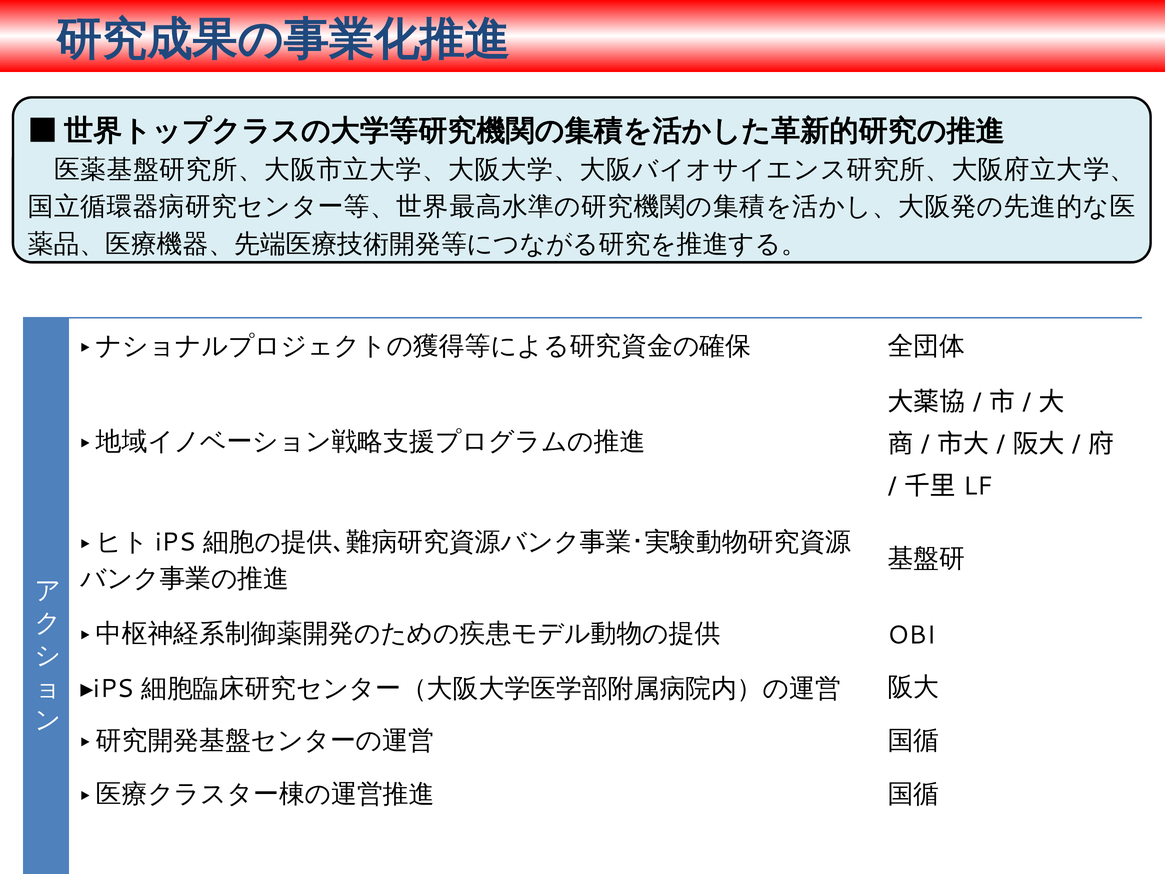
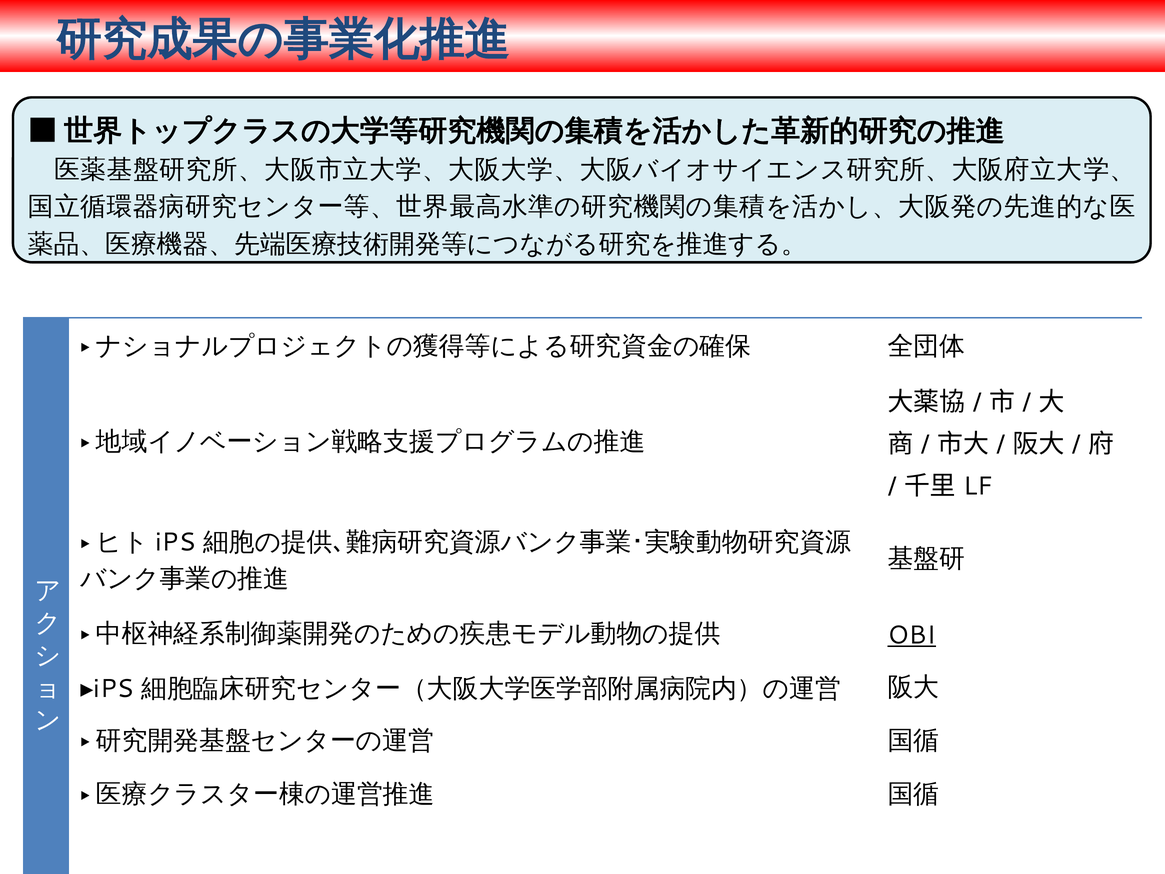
OBI underline: none -> present
